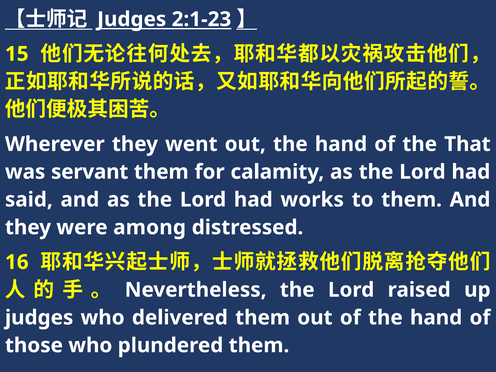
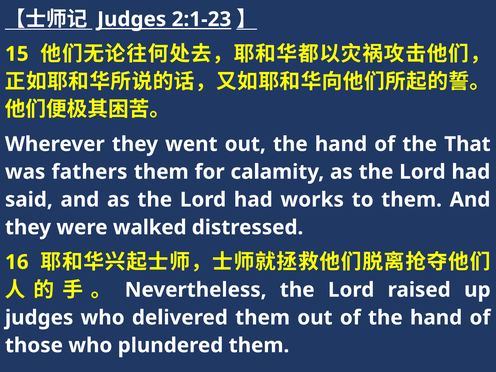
servant: servant -> fathers
among: among -> walked
